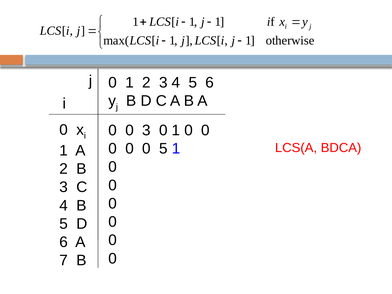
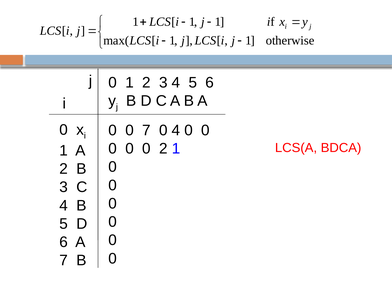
0 3: 3 -> 7
1 at (176, 130): 1 -> 4
0 5: 5 -> 2
